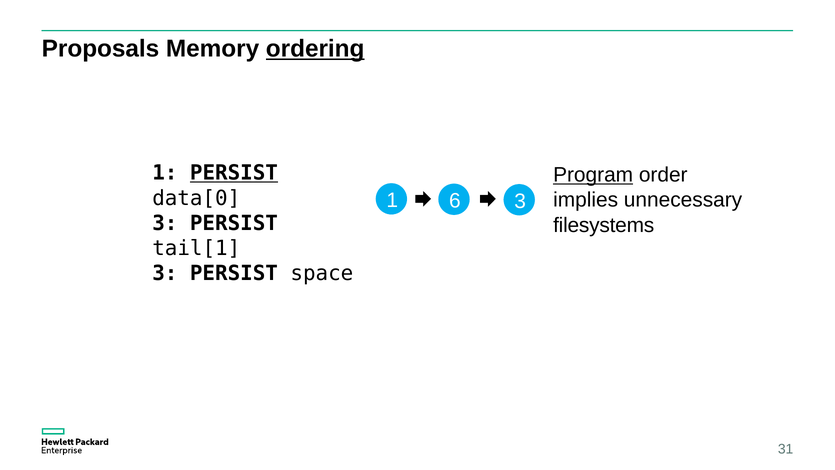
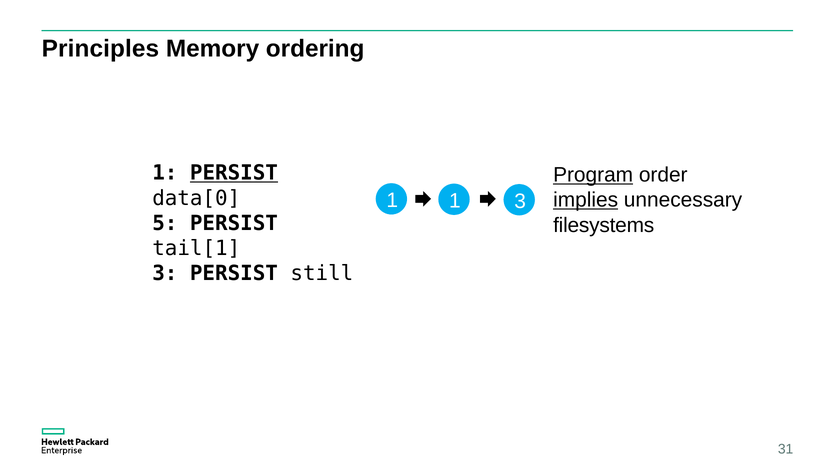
Proposals: Proposals -> Principles
ordering underline: present -> none
implies underline: none -> present
6 at (455, 201): 6 -> 1
3 at (165, 223): 3 -> 5
space: space -> still
